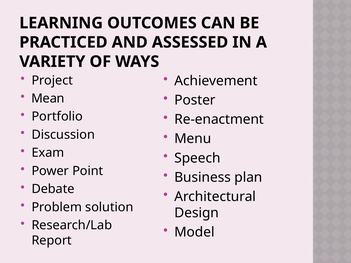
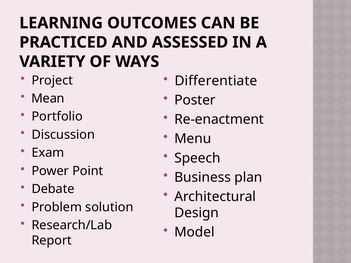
Achievement: Achievement -> Differentiate
